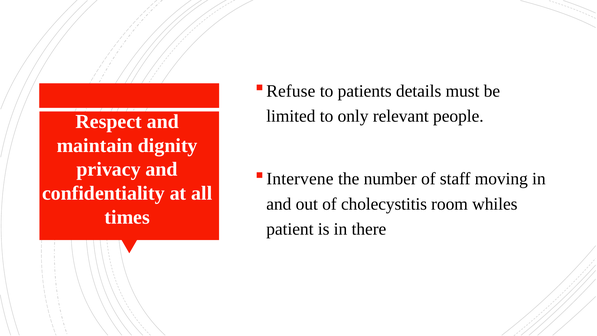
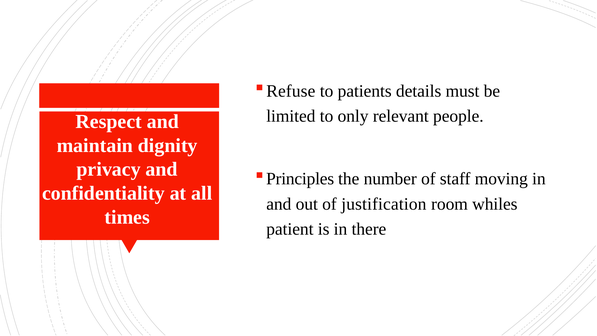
Intervene: Intervene -> Principles
cholecystitis: cholecystitis -> justification
